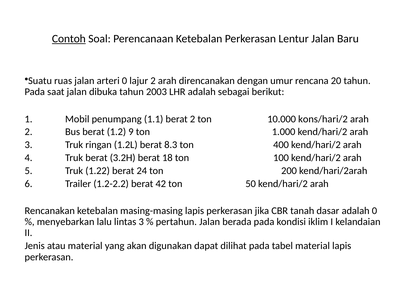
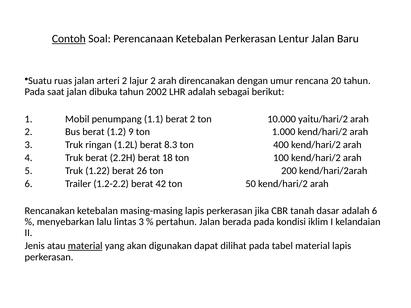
arteri 0: 0 -> 2
2003: 2003 -> 2002
kons/hari/2: kons/hari/2 -> yaitu/hari/2
3.2H: 3.2H -> 2.2H
24: 24 -> 26
adalah 0: 0 -> 6
material at (85, 246) underline: none -> present
